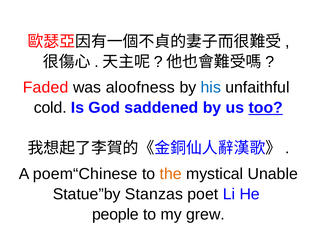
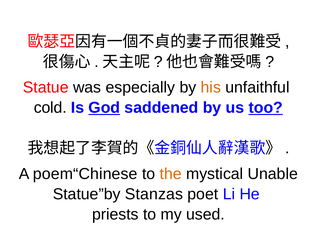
Faded: Faded -> Statue
aloofness: aloofness -> especially
his colour: blue -> orange
God underline: none -> present
people: people -> priests
grew: grew -> used
